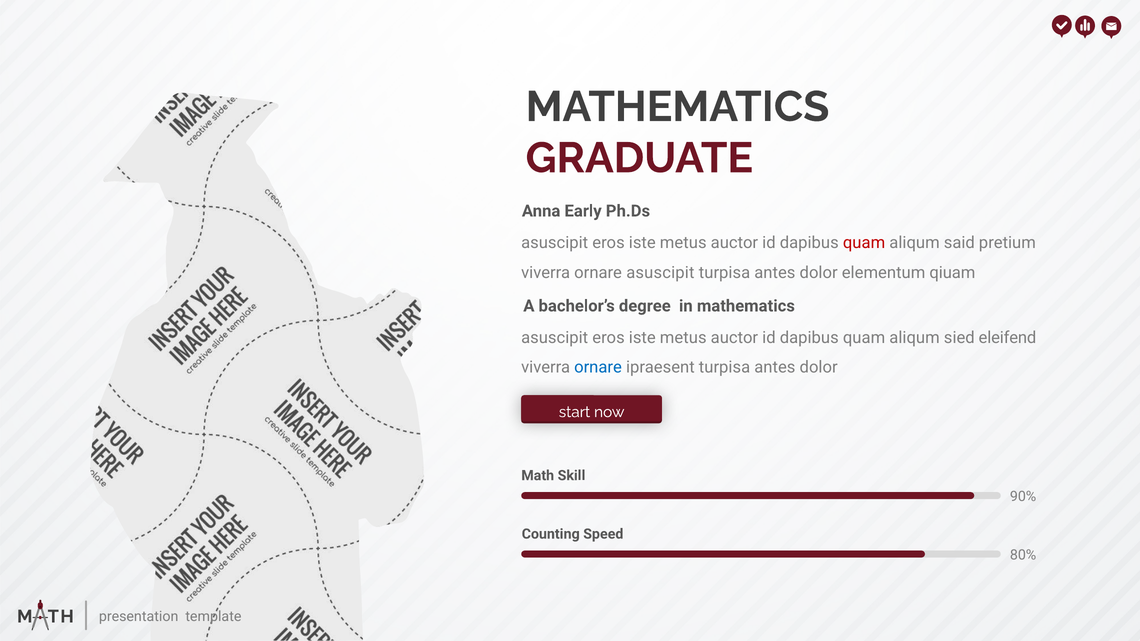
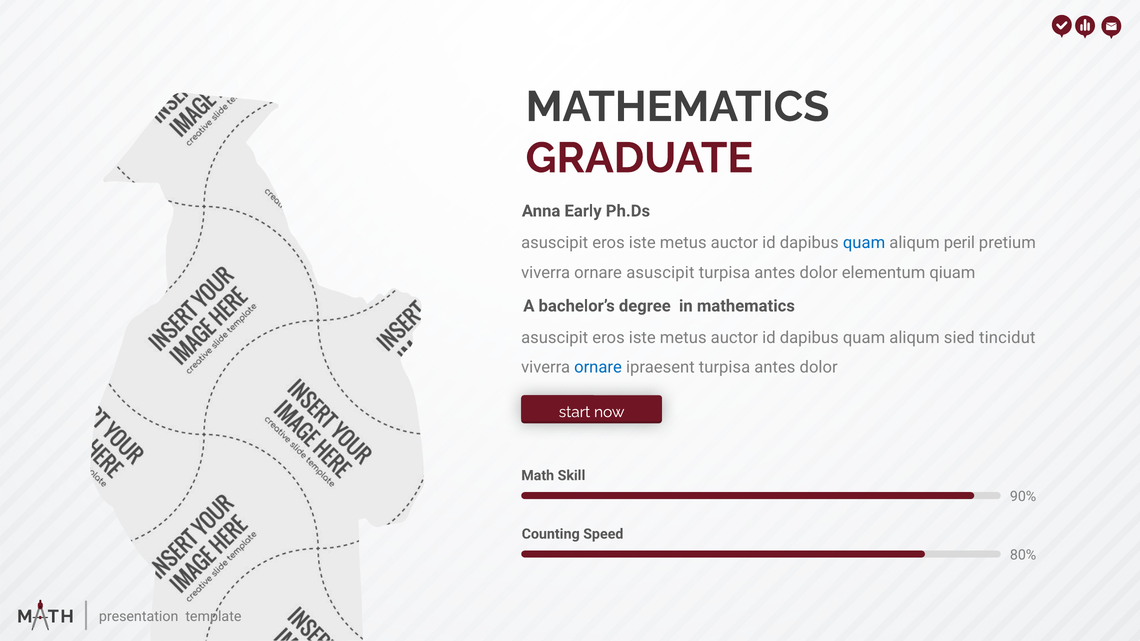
quam at (864, 243) colour: red -> blue
said: said -> peril
eleifend: eleifend -> tincidut
